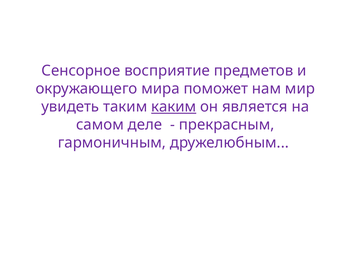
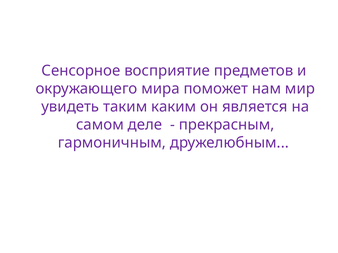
каким underline: present -> none
